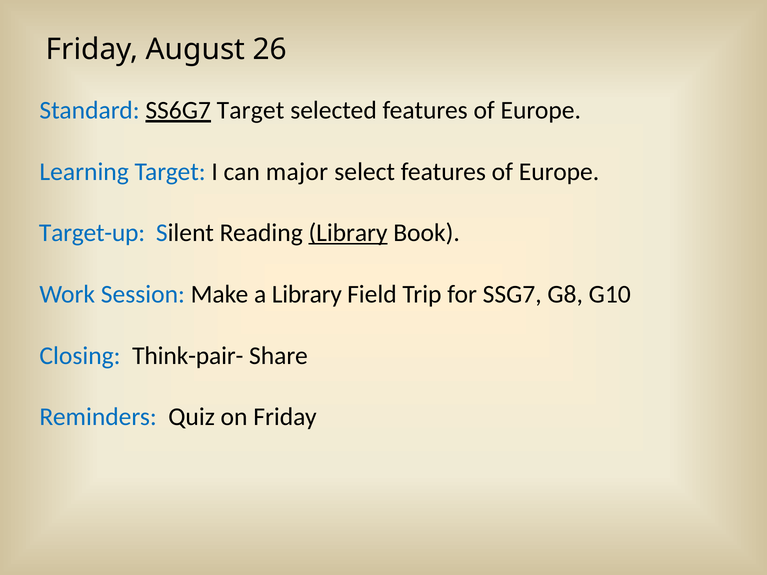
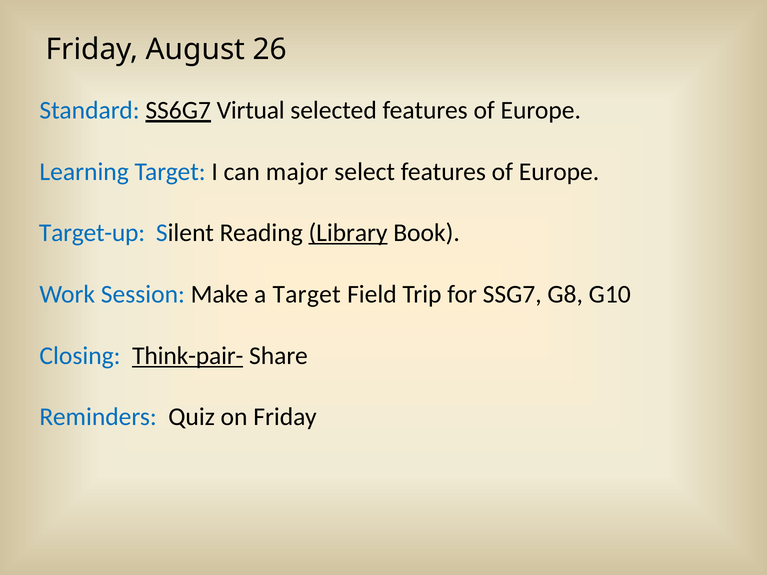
SS6G7 Target: Target -> Virtual
a Library: Library -> Target
Think-pair- underline: none -> present
